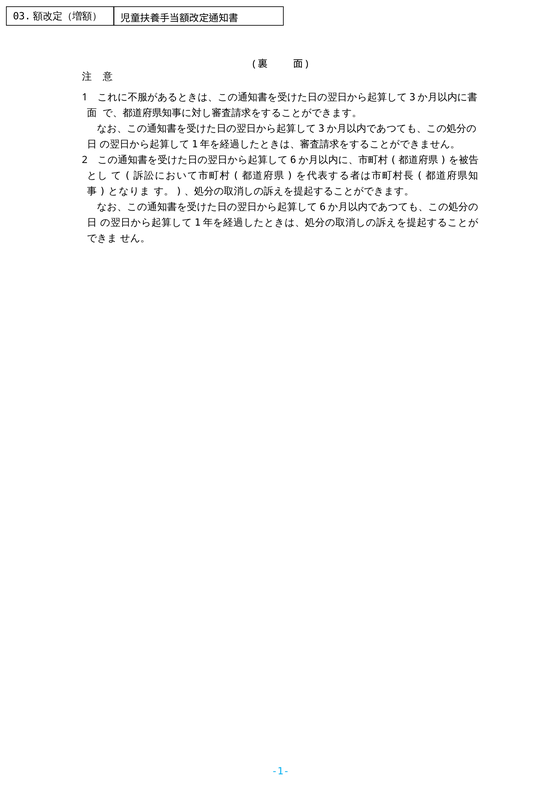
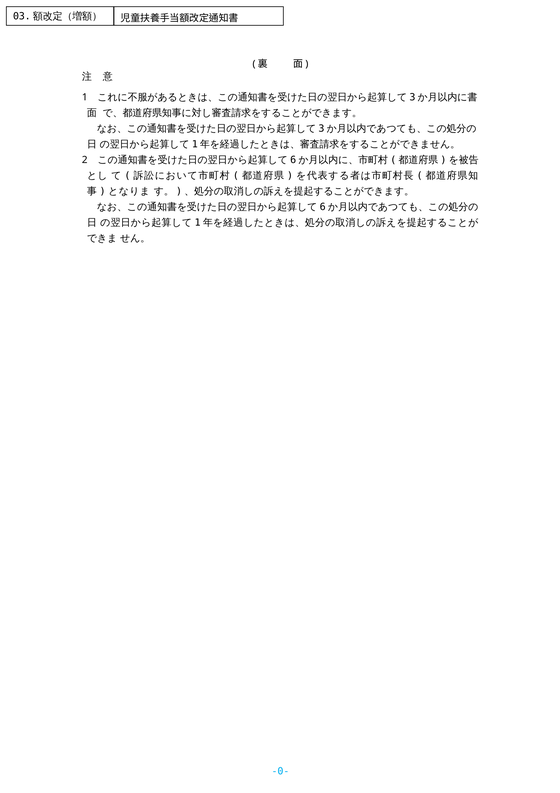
-1-: -1- -> -0-
